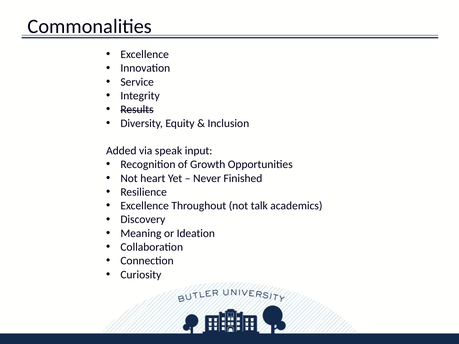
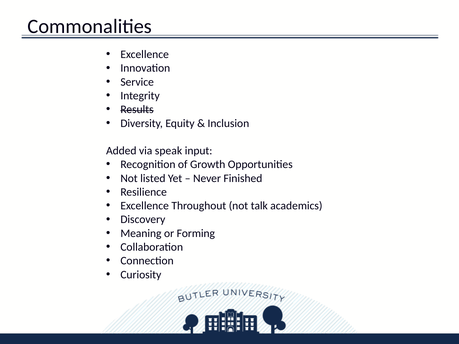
heart: heart -> listed
Ideation: Ideation -> Forming
